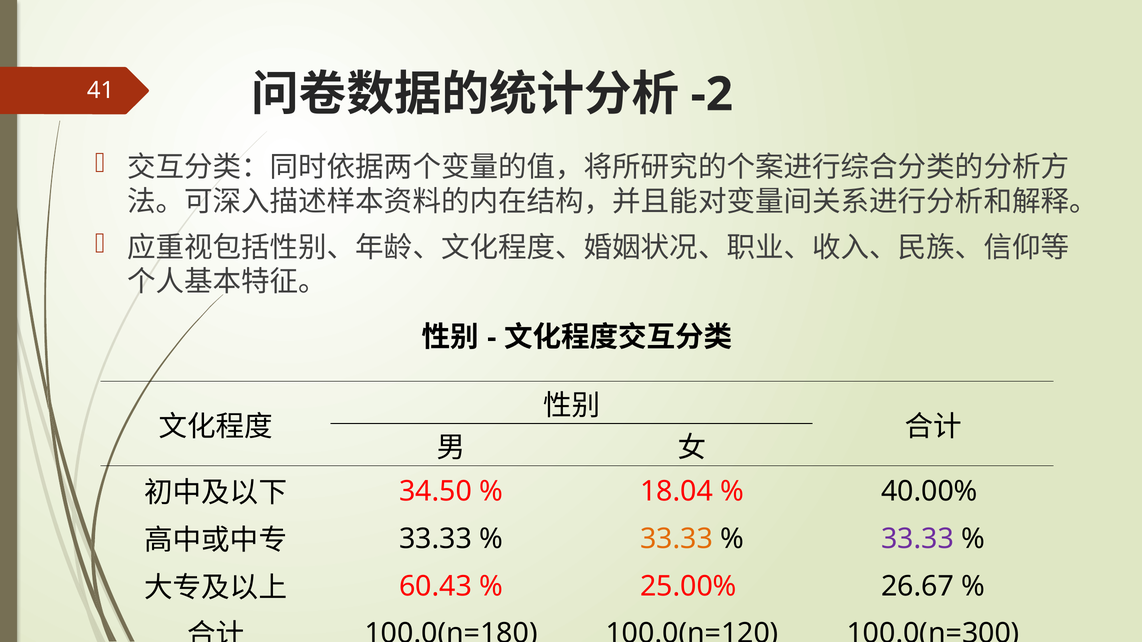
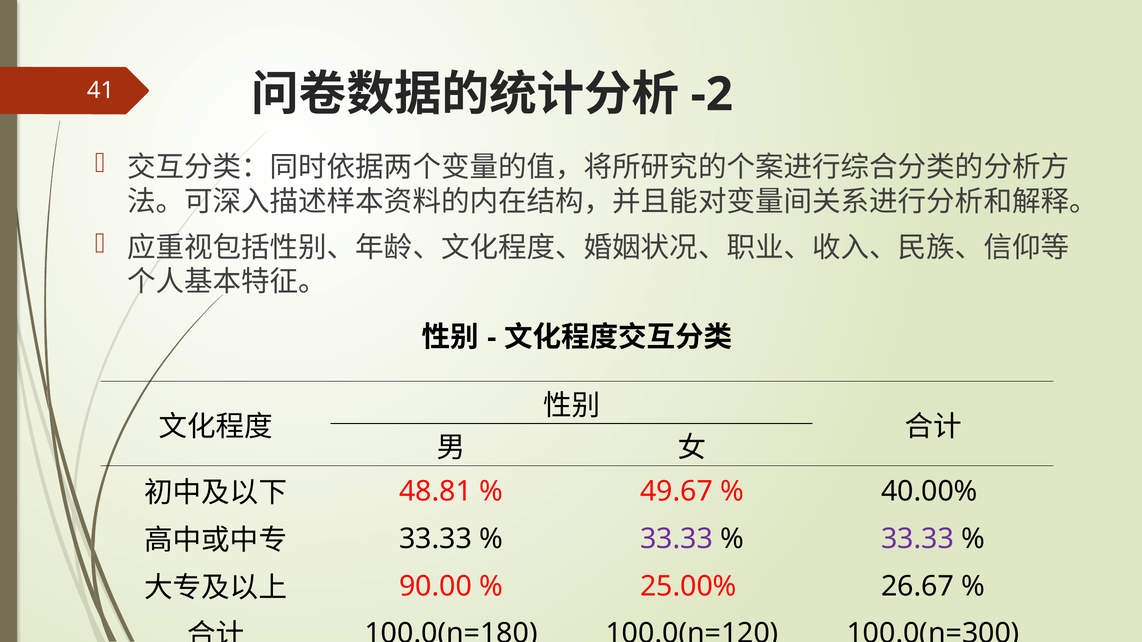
34.50: 34.50 -> 48.81
18.04: 18.04 -> 49.67
33.33 at (677, 539) colour: orange -> purple
60.43: 60.43 -> 90.00
